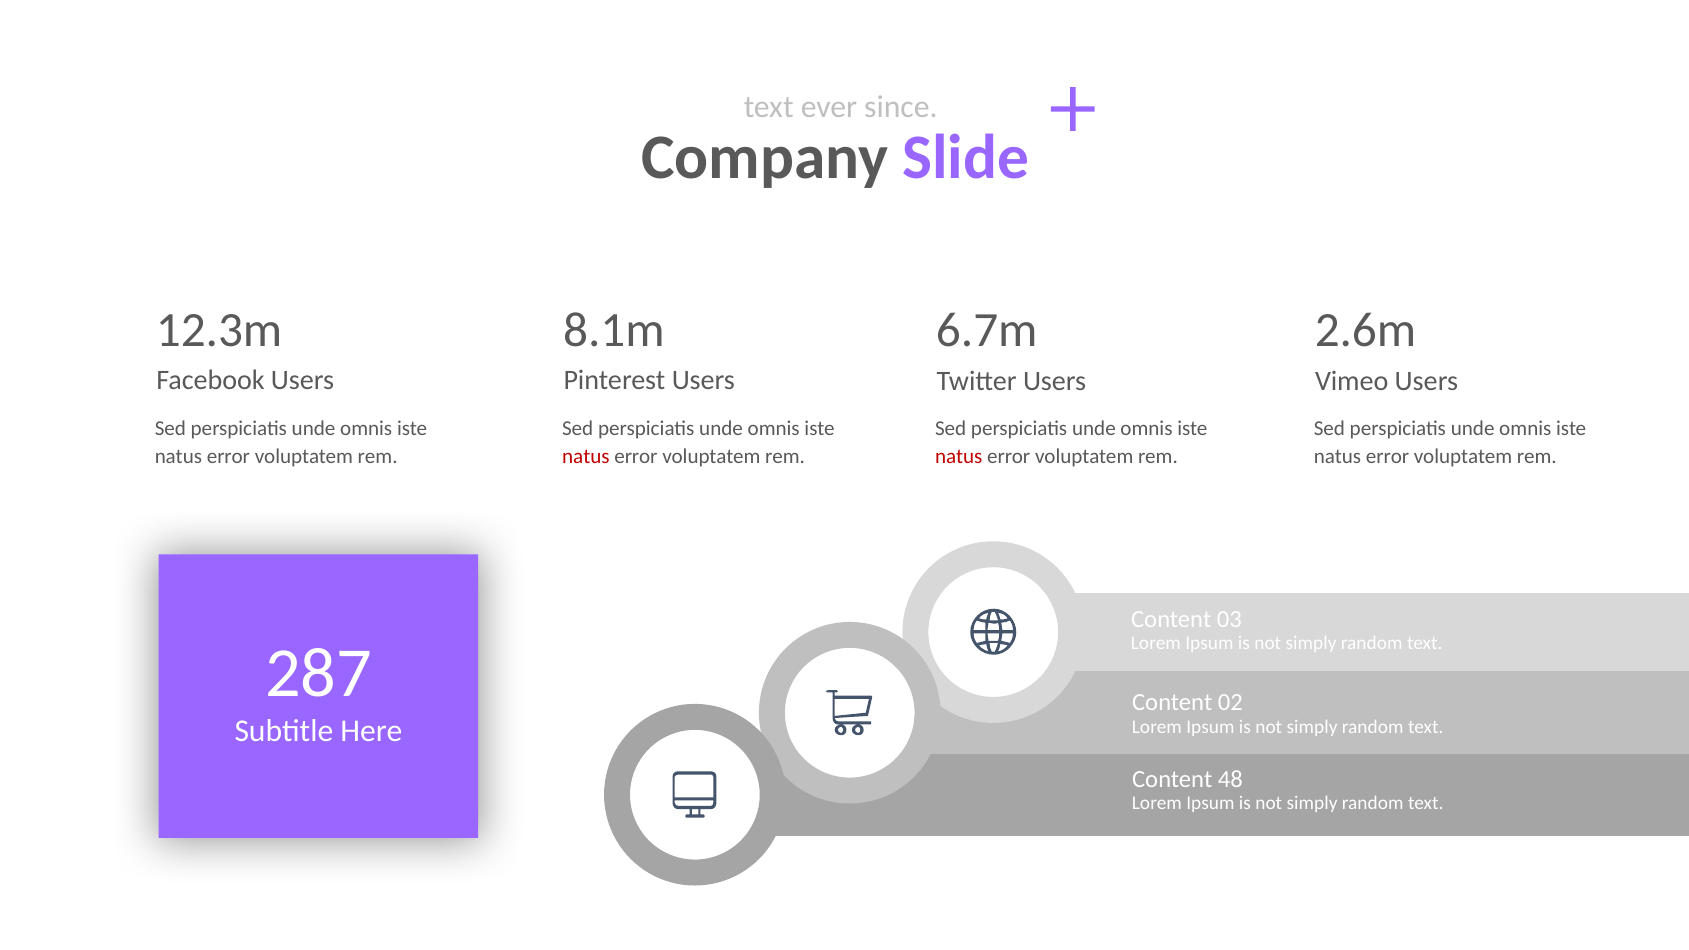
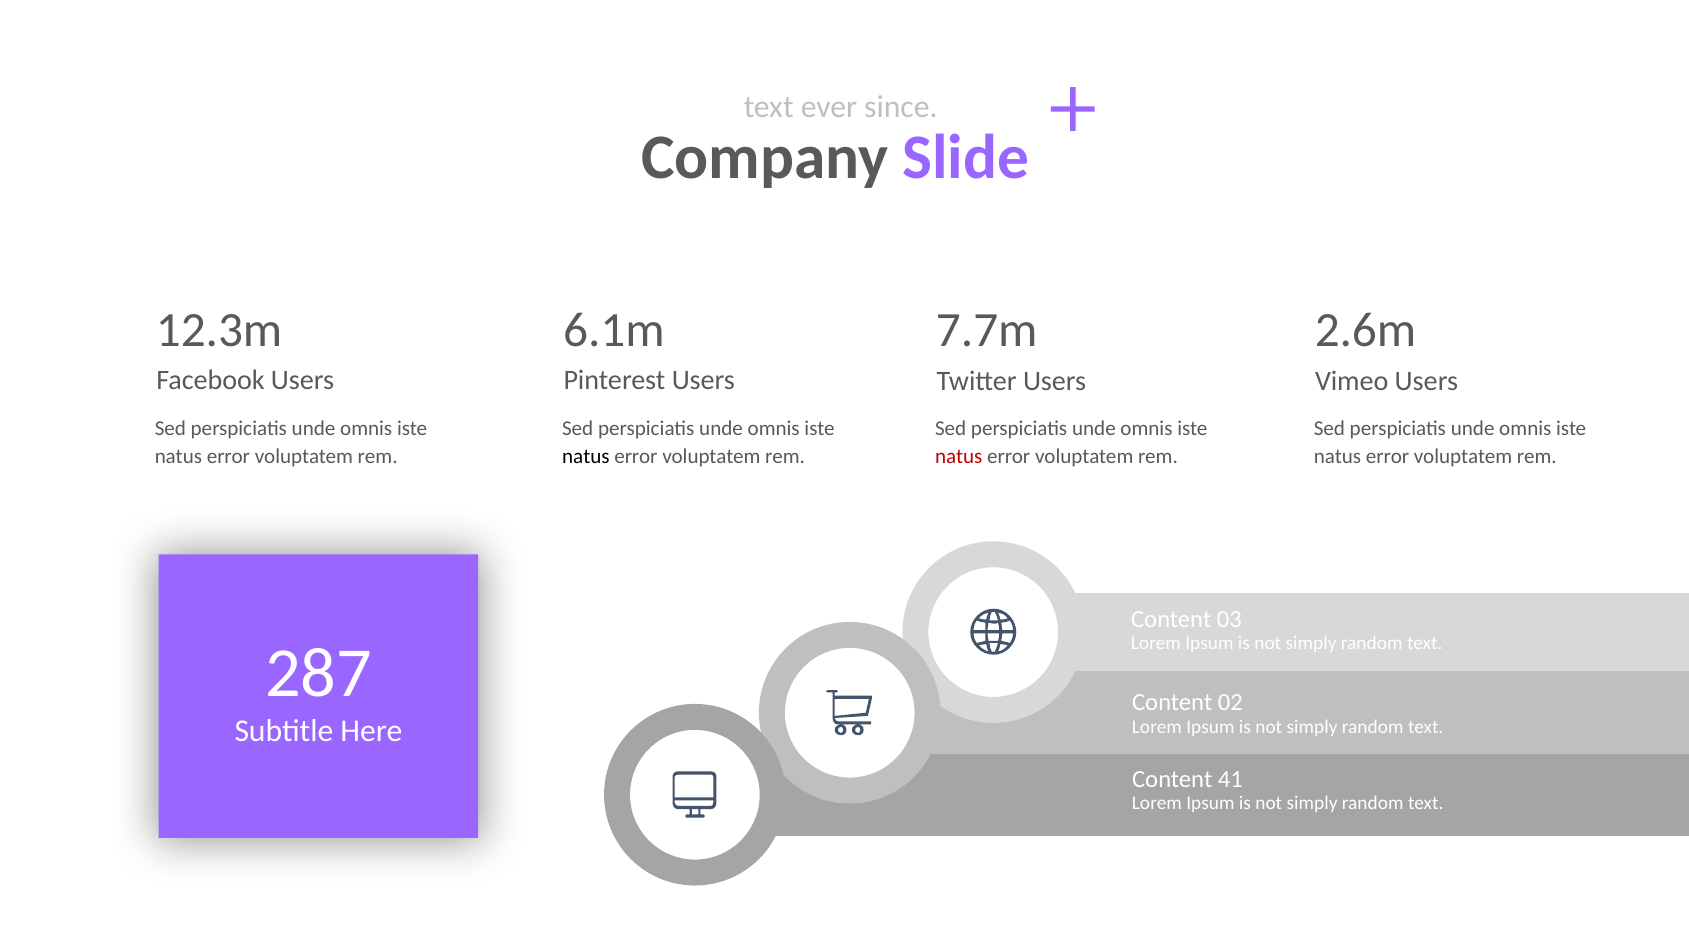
8.1m: 8.1m -> 6.1m
6.7m: 6.7m -> 7.7m
natus at (586, 456) colour: red -> black
48: 48 -> 41
